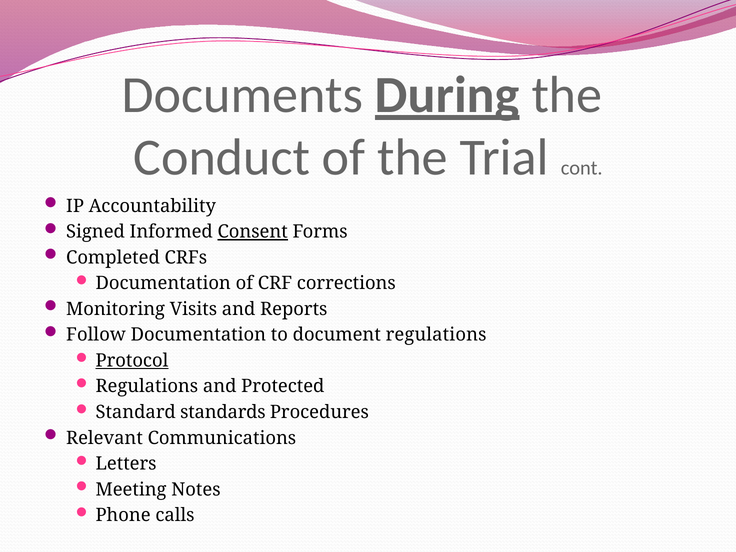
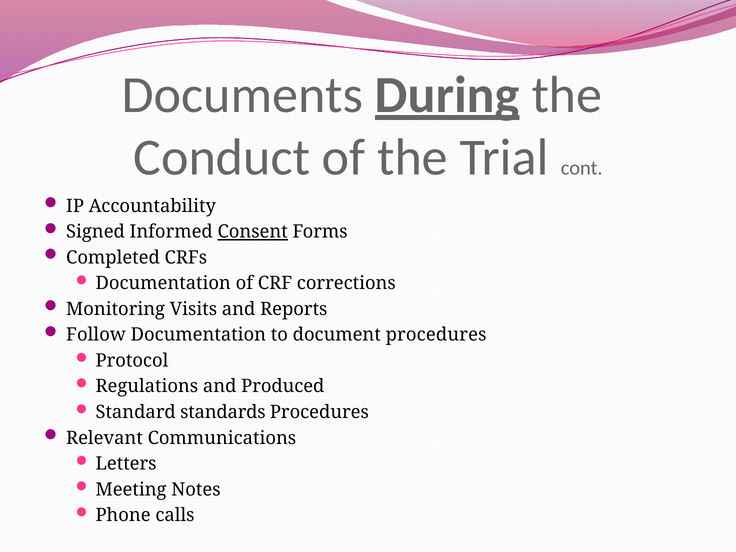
document regulations: regulations -> procedures
Protocol underline: present -> none
Protected: Protected -> Produced
